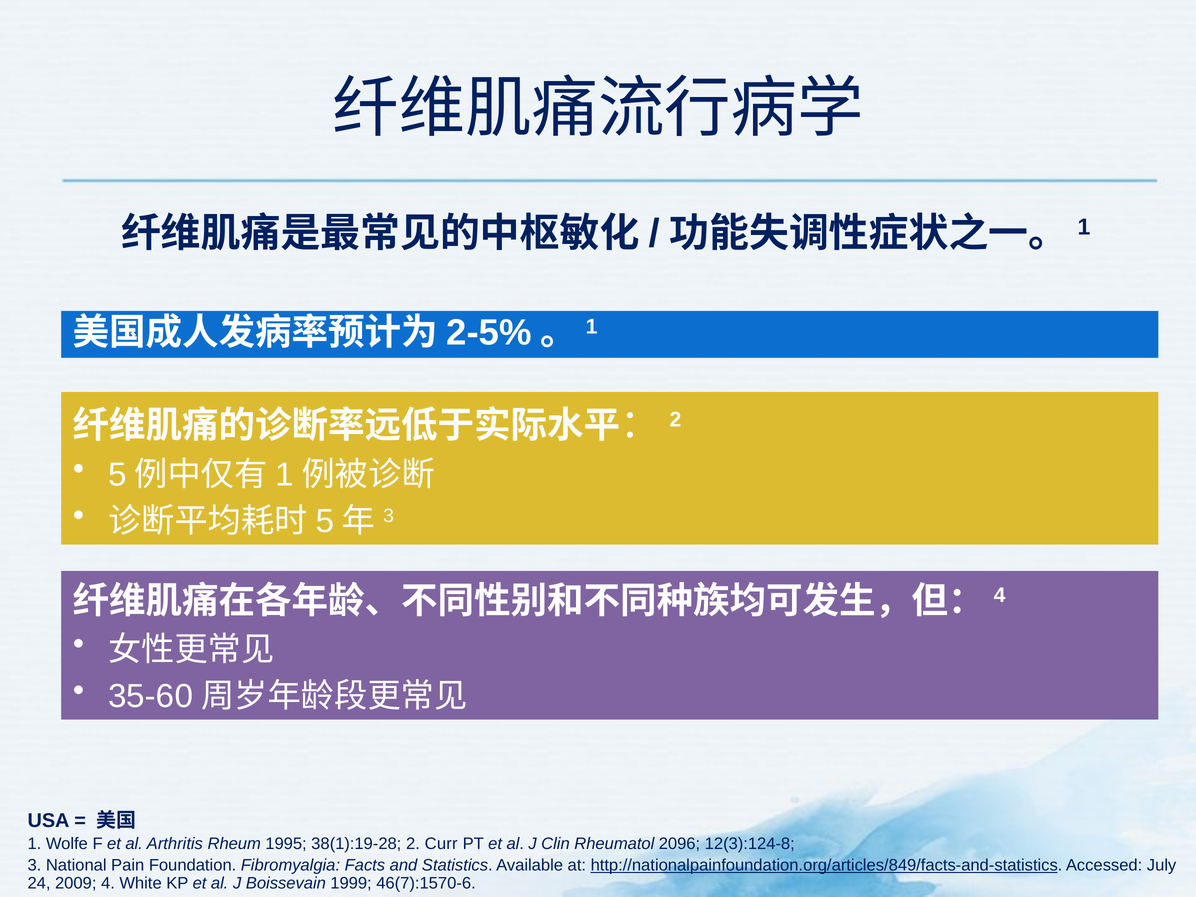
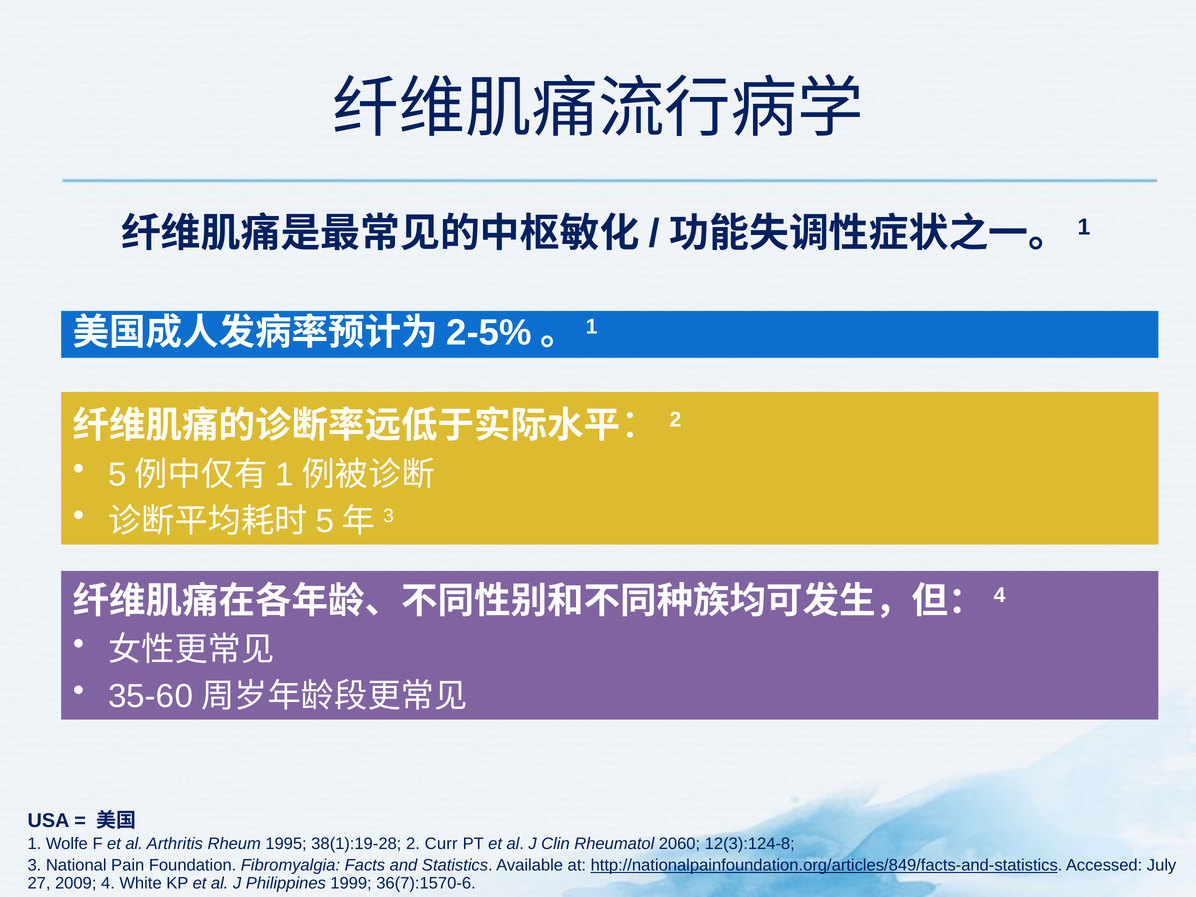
2096: 2096 -> 2060
24: 24 -> 27
Boissevain: Boissevain -> Philippines
46(7):1570-6: 46(7):1570-6 -> 36(7):1570-6
